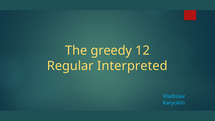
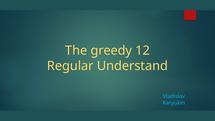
Interpreted: Interpreted -> Understand
